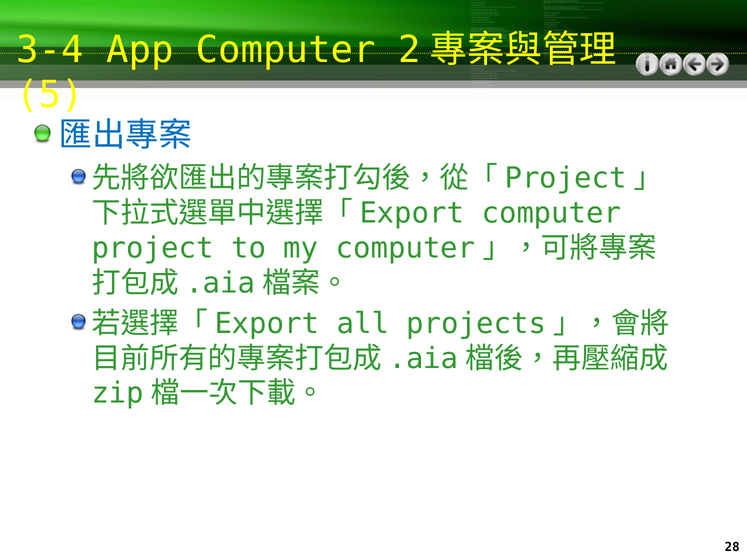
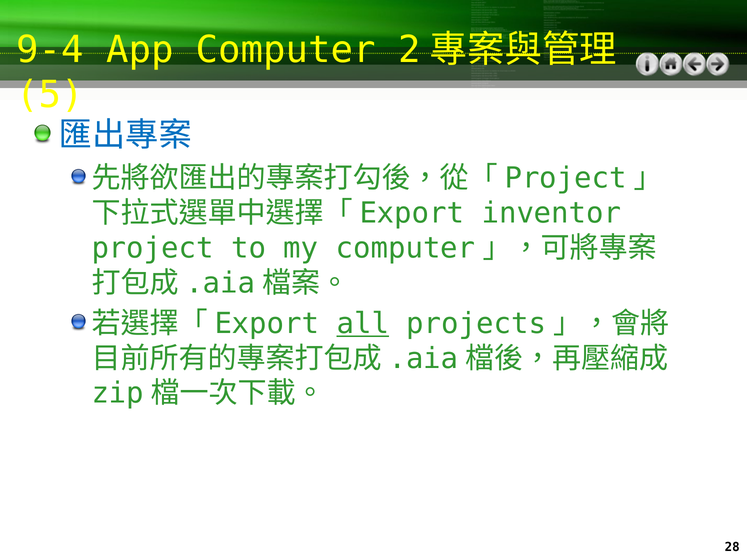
3-4: 3-4 -> 9-4
computer at (551, 213): computer -> inventor
all underline: none -> present
